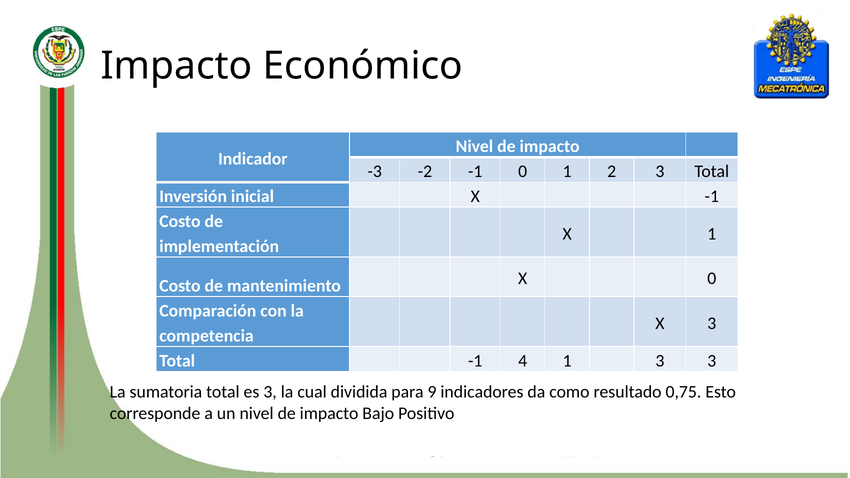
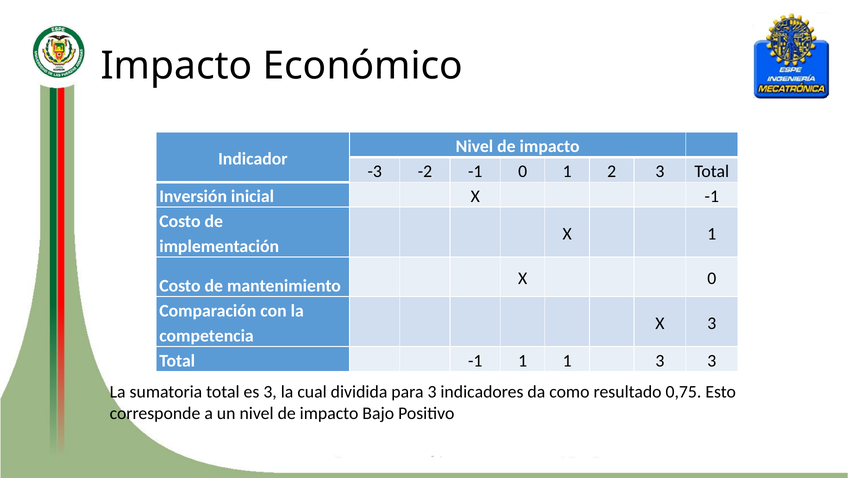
-1 4: 4 -> 1
para 9: 9 -> 3
